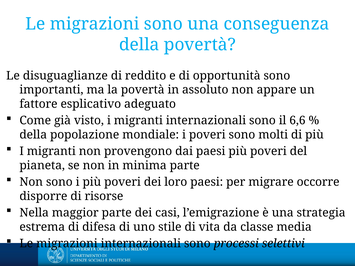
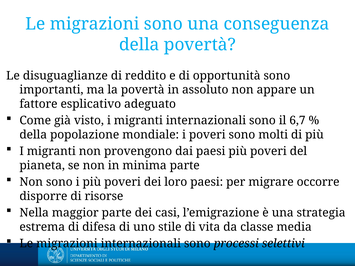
6,6: 6,6 -> 6,7
